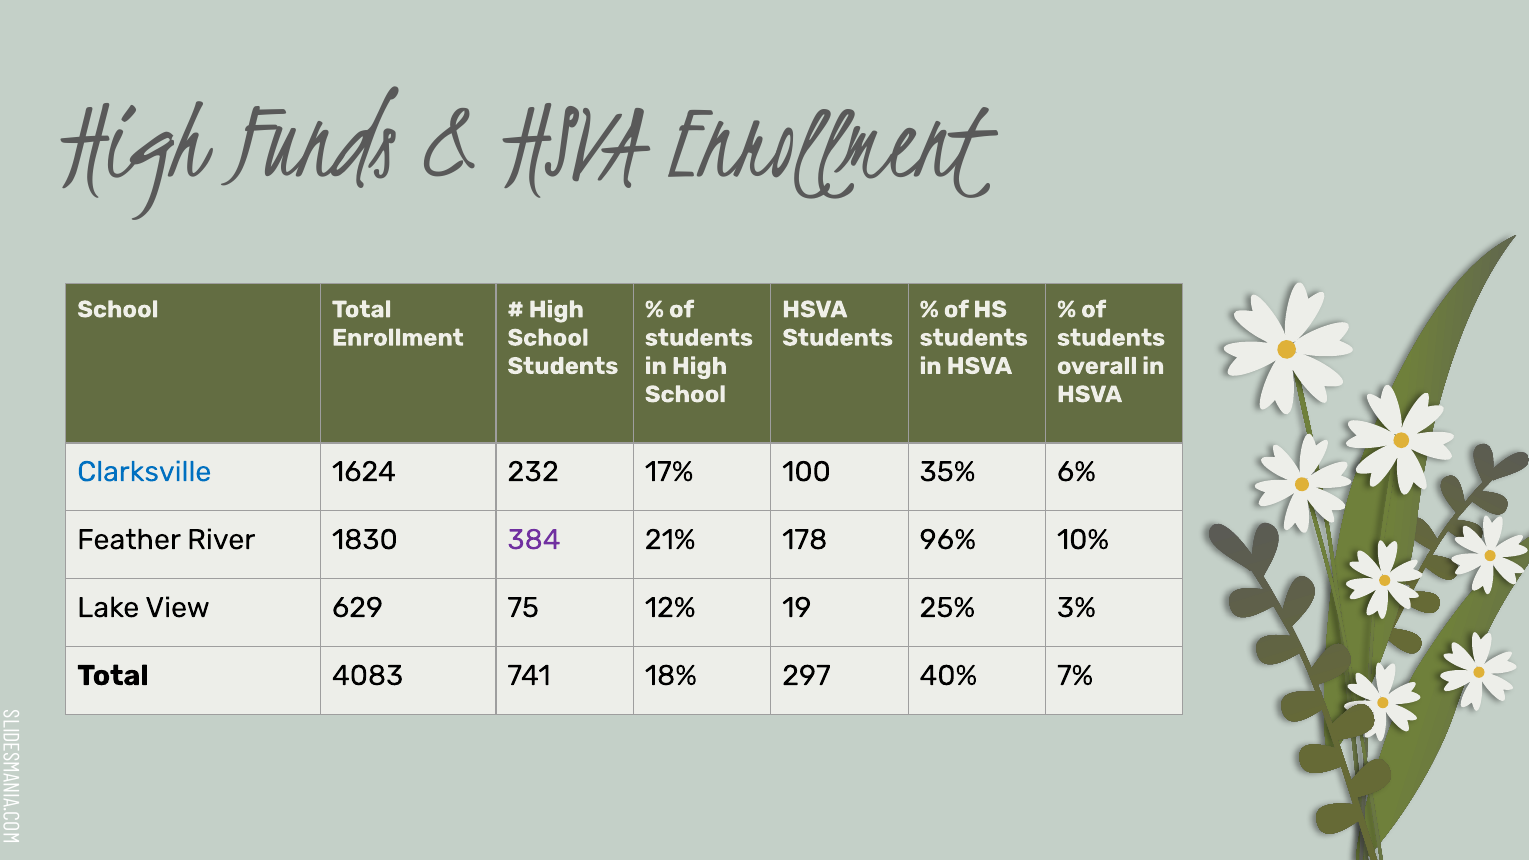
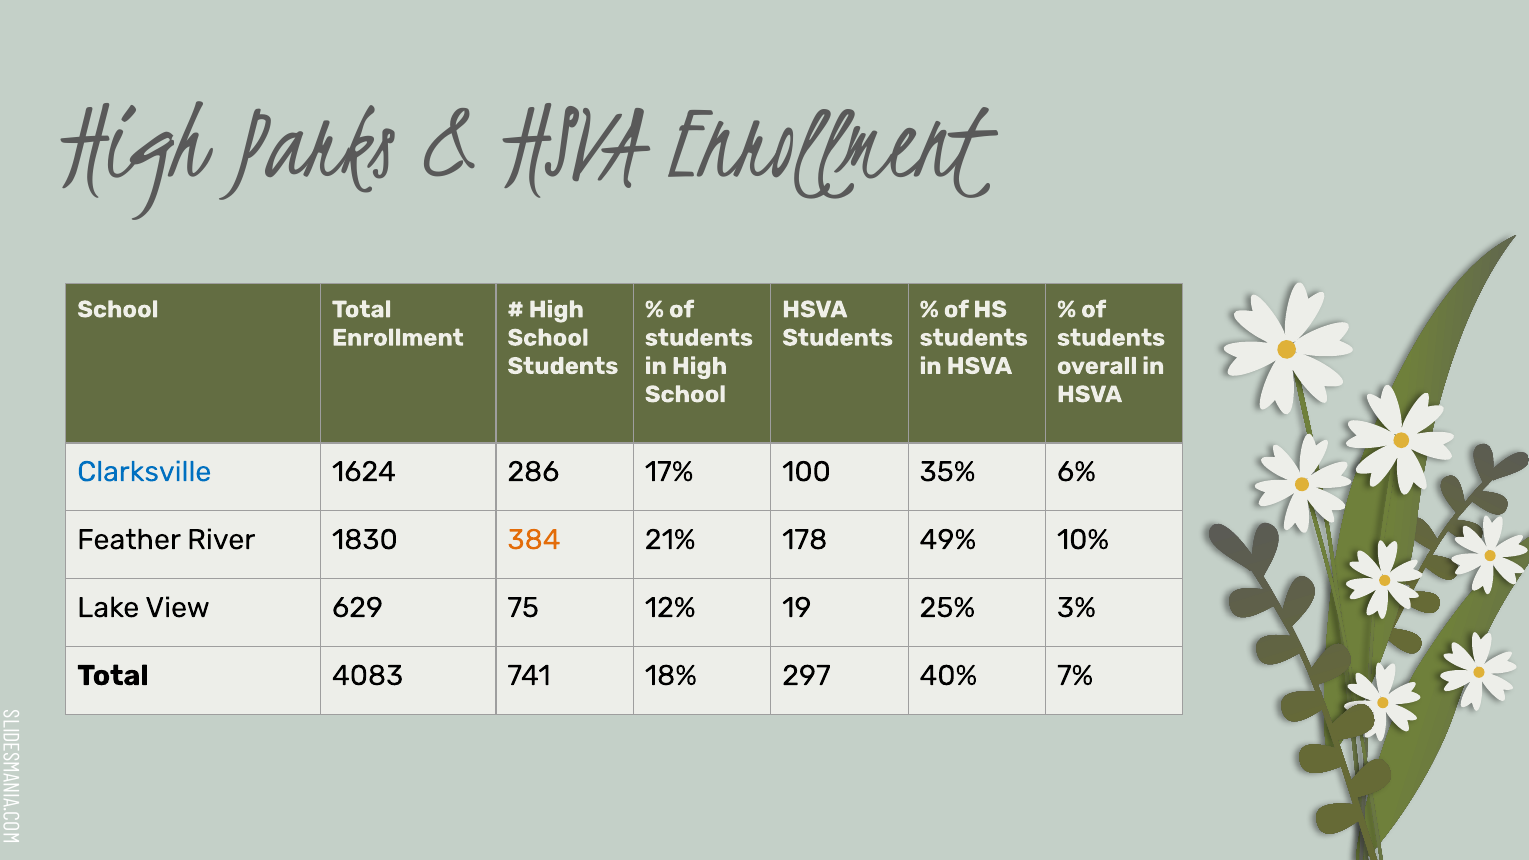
Funds: Funds -> Parks
232: 232 -> 286
384 colour: purple -> orange
96%: 96% -> 49%
